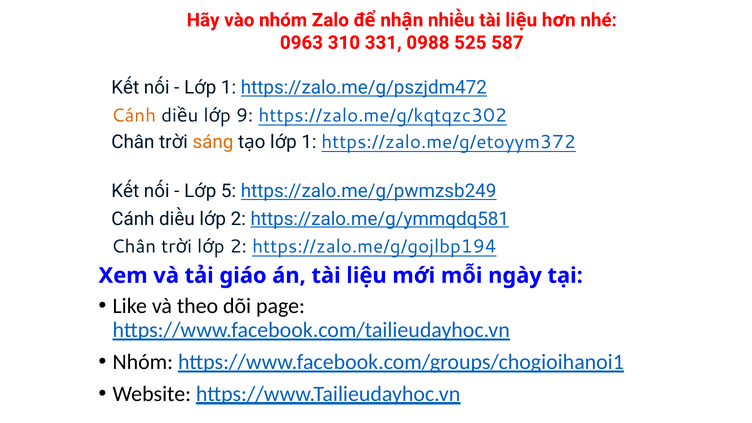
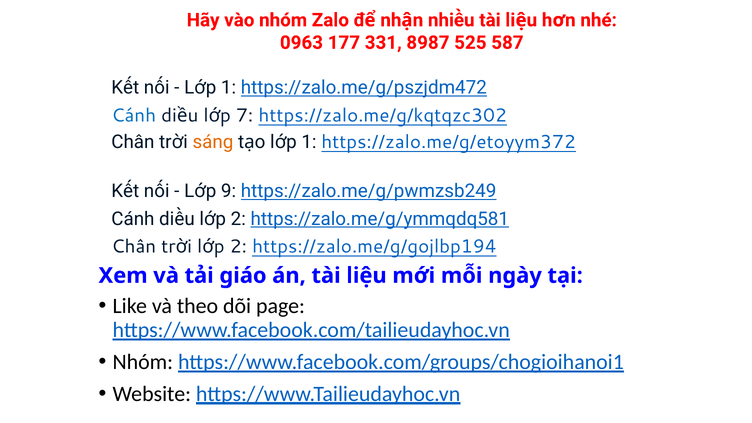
310: 310 -> 177
0988: 0988 -> 8987
Cánh at (134, 115) colour: orange -> blue
9: 9 -> 7
5: 5 -> 9
